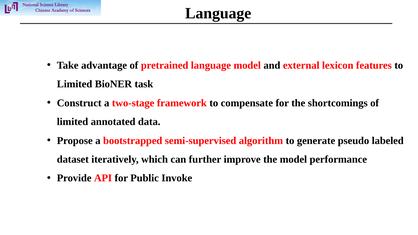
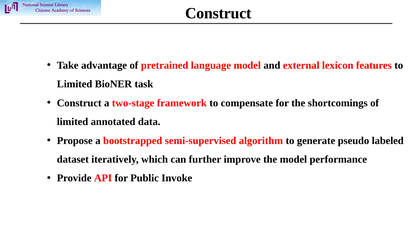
Language at (218, 13): Language -> Construct
